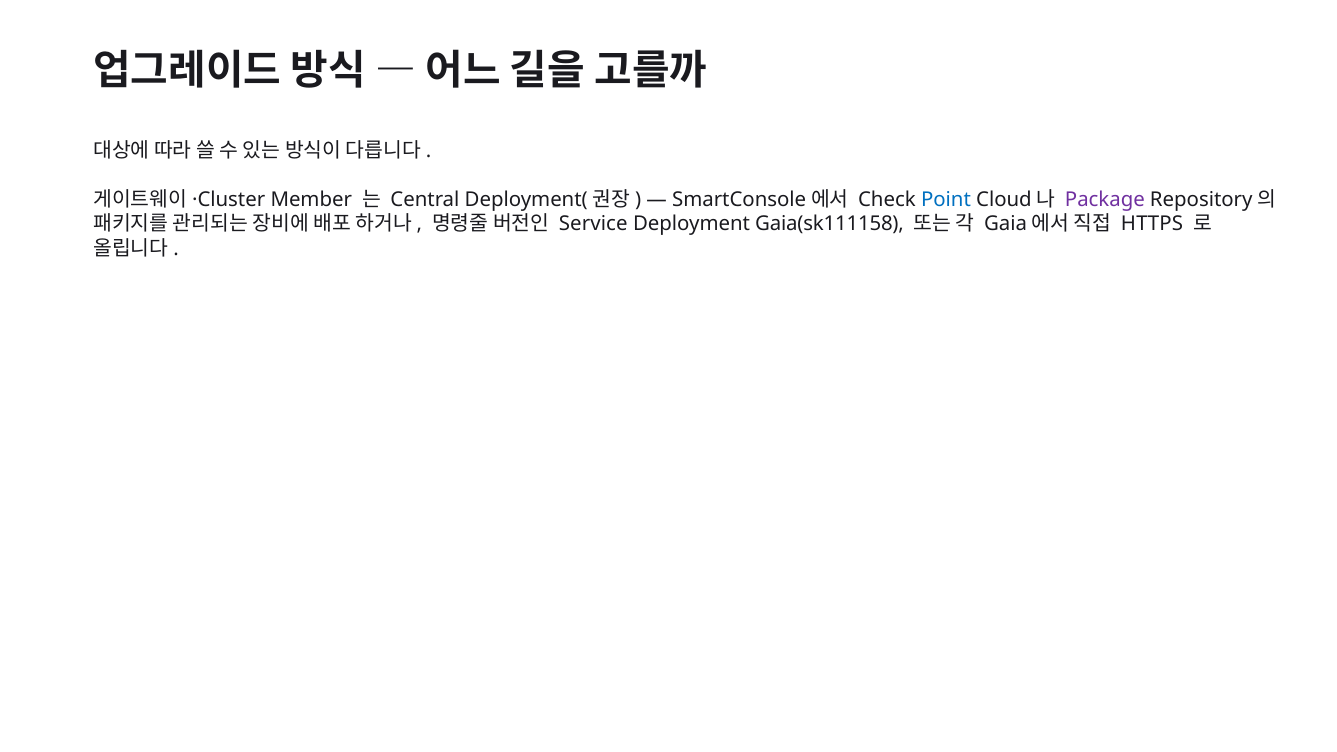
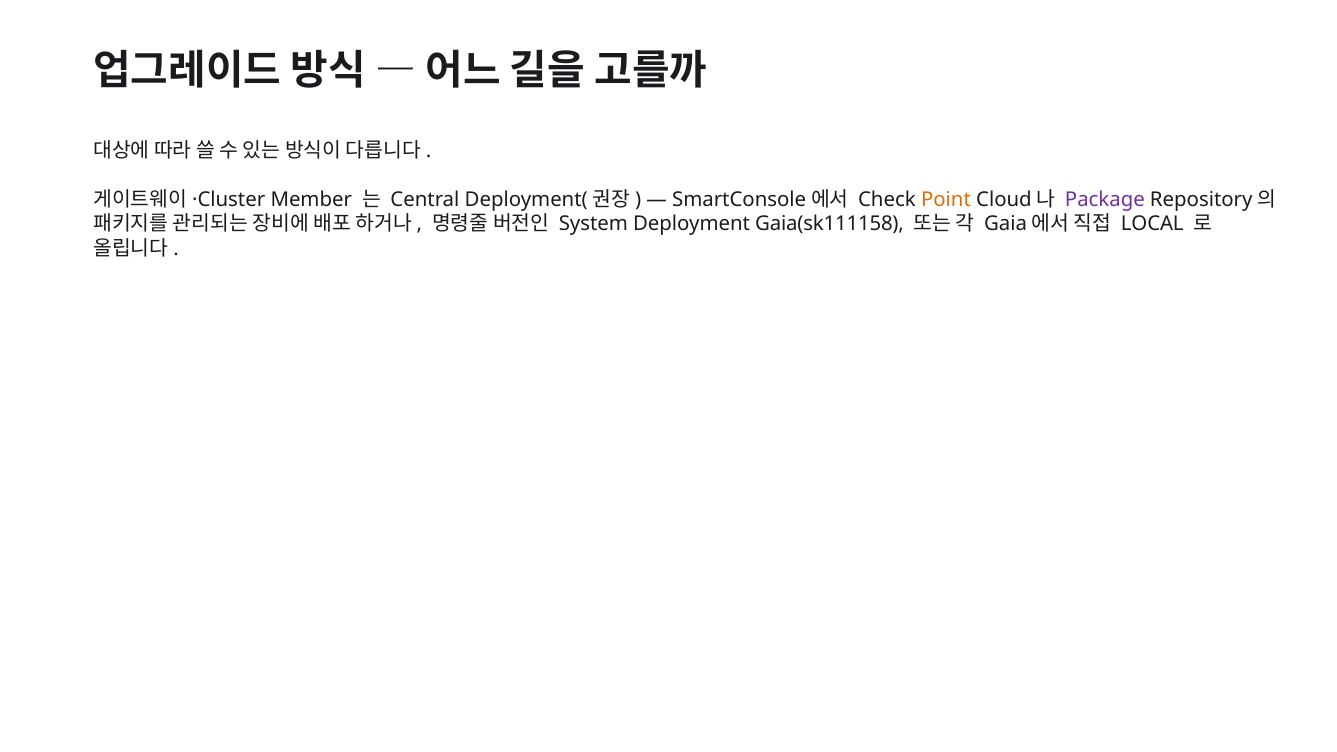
Point colour: blue -> orange
Service: Service -> System
HTTPS: HTTPS -> LOCAL
